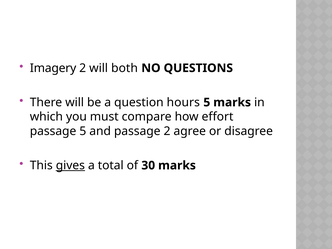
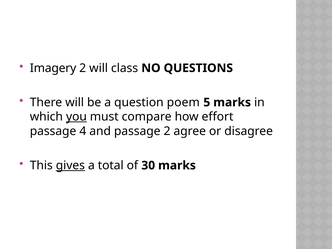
both: both -> class
hours: hours -> poem
you underline: none -> present
passage 5: 5 -> 4
